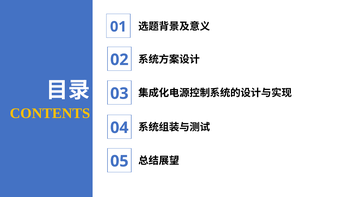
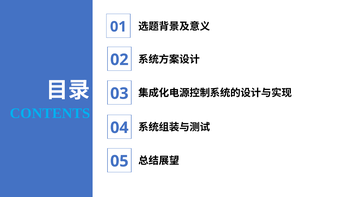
CONTENTS colour: yellow -> light blue
